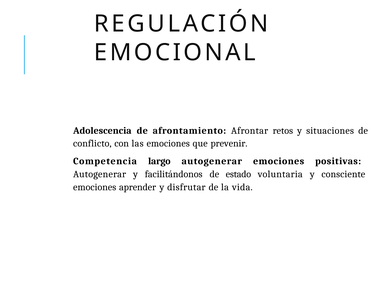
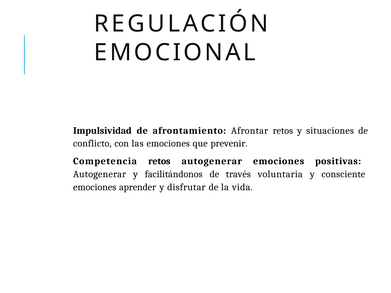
Adolescencia: Adolescencia -> Impulsividad
Competencia largo: largo -> retos
estado: estado -> través
